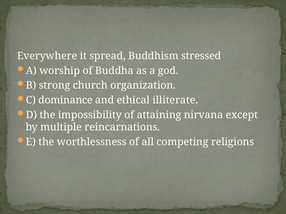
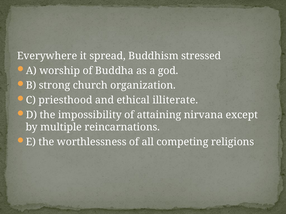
dominance: dominance -> priesthood
